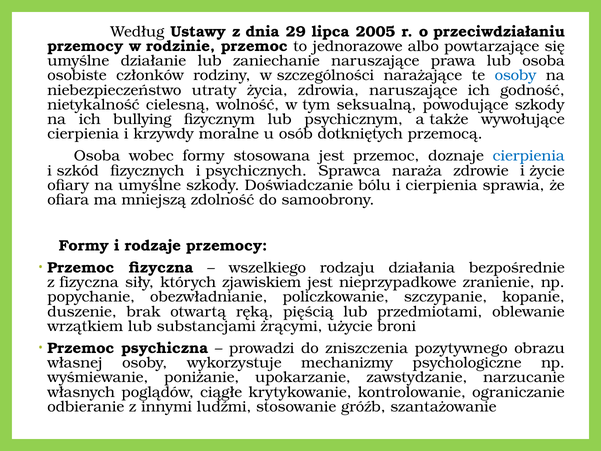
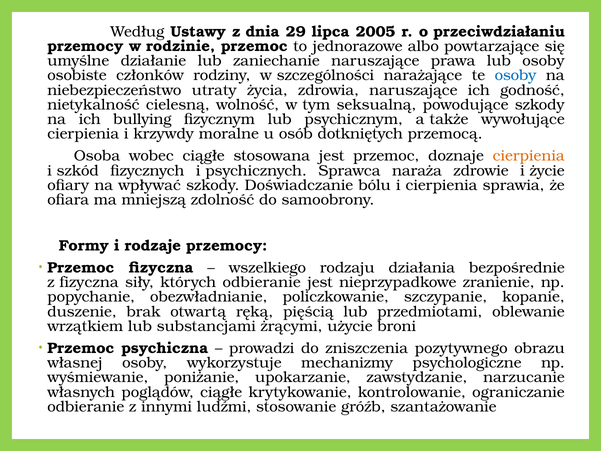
lub osoba: osoba -> osoby
wobec formy: formy -> ciągłe
cierpienia at (529, 156) colour: blue -> orange
na umyślne: umyślne -> wpływać
których zjawiskiem: zjawiskiem -> odbieranie
